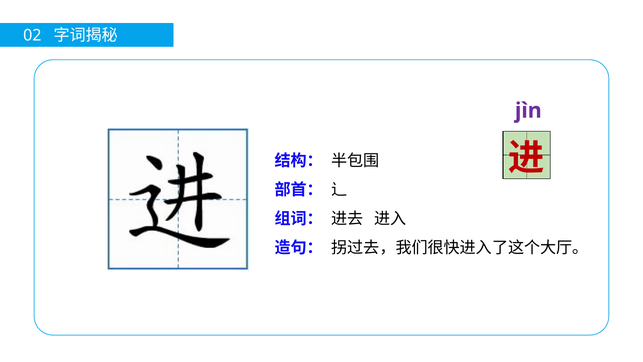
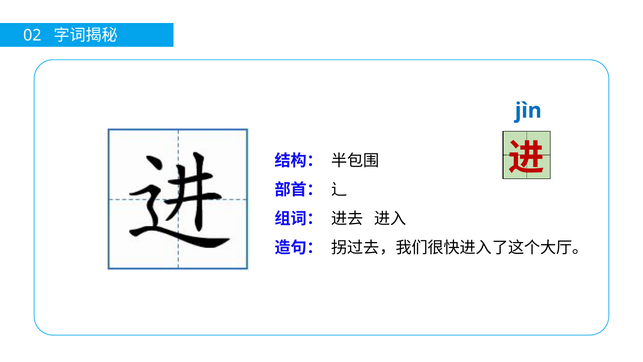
jìn colour: purple -> blue
